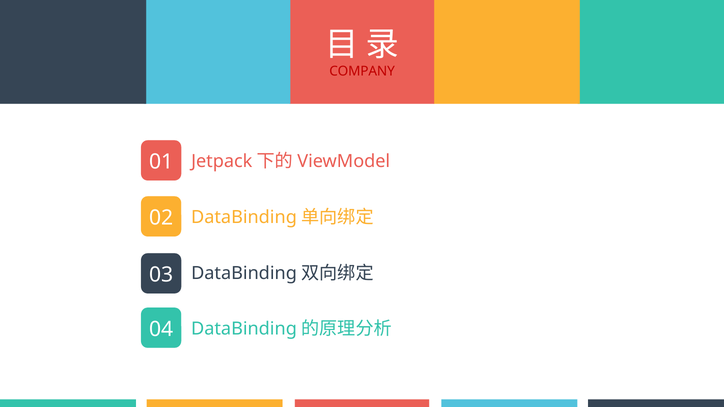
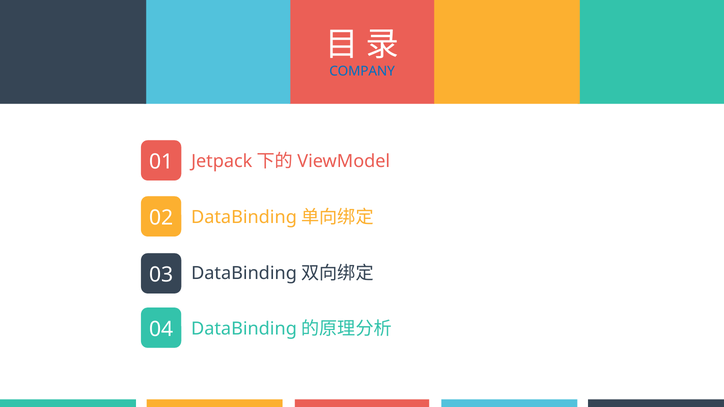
COMPANY colour: red -> blue
